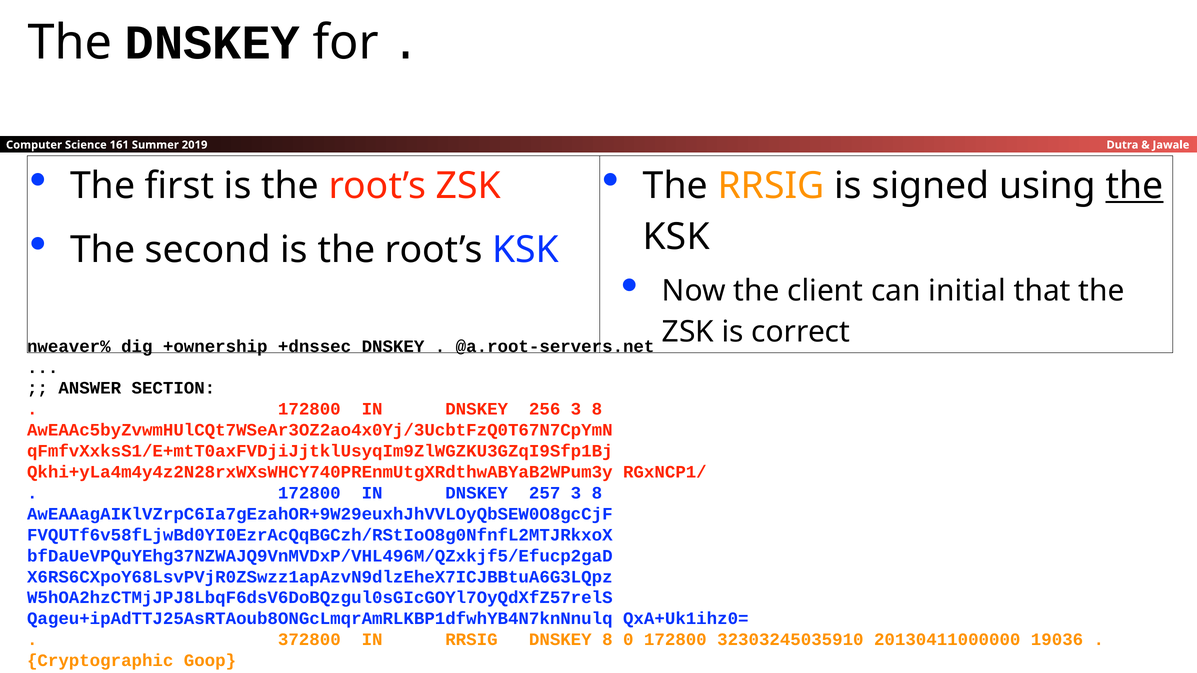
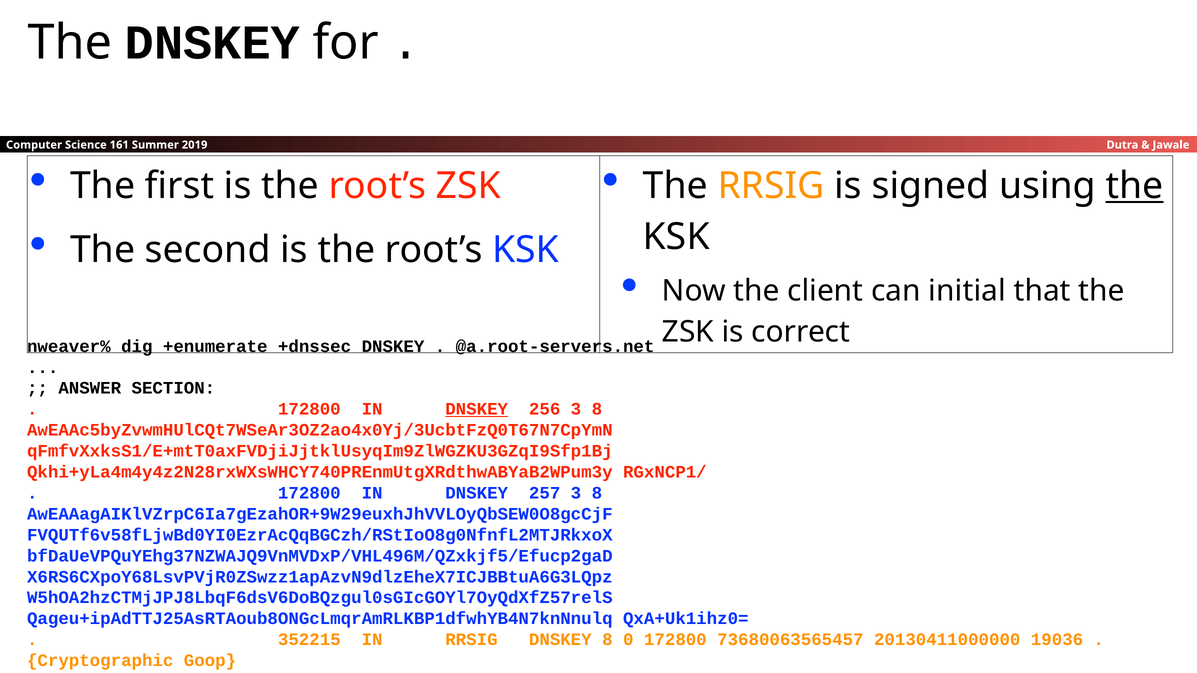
+ownership: +ownership -> +enumerate
DNSKEY at (477, 409) underline: none -> present
372800: 372800 -> 352215
32303245035910: 32303245035910 -> 73680063565457
